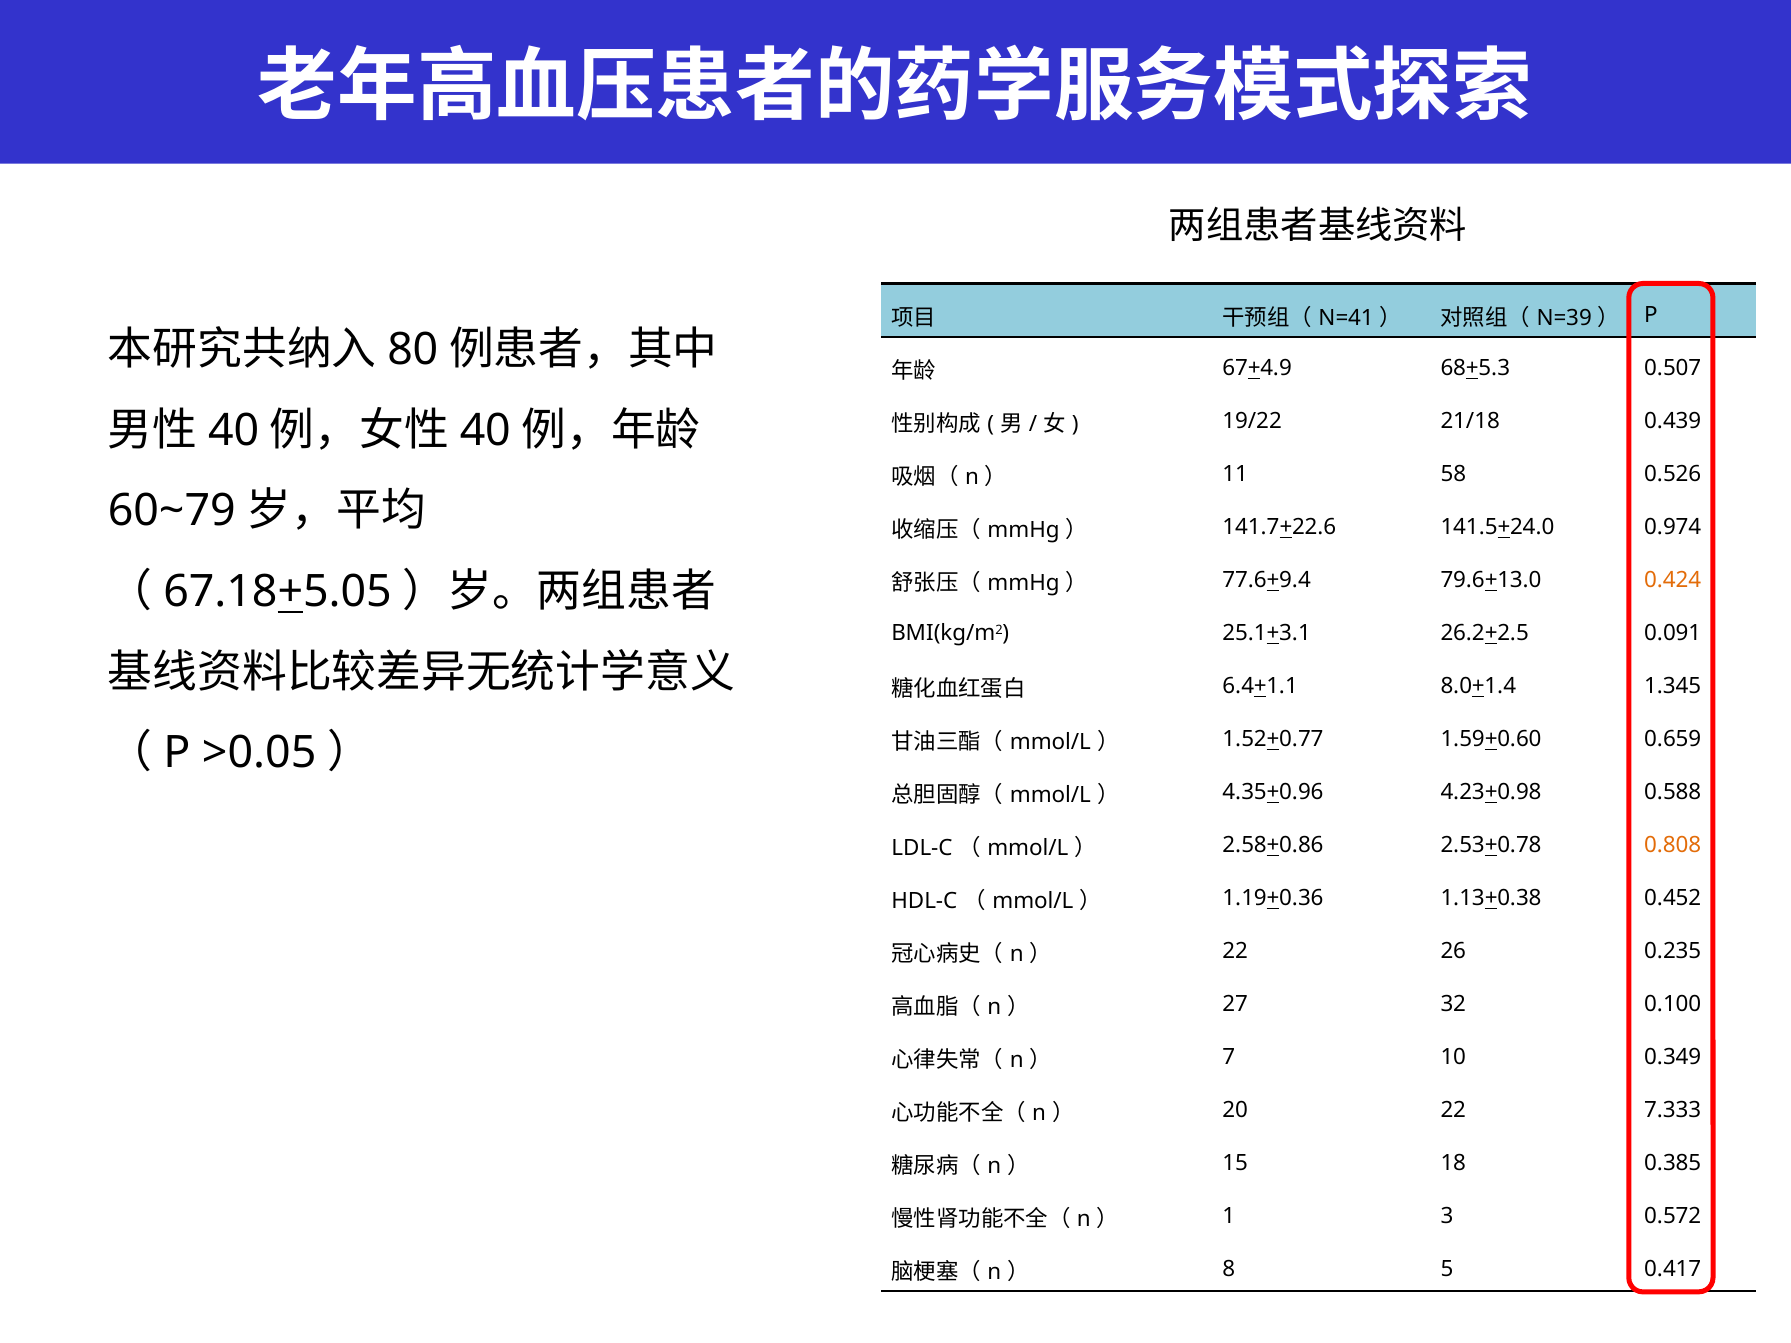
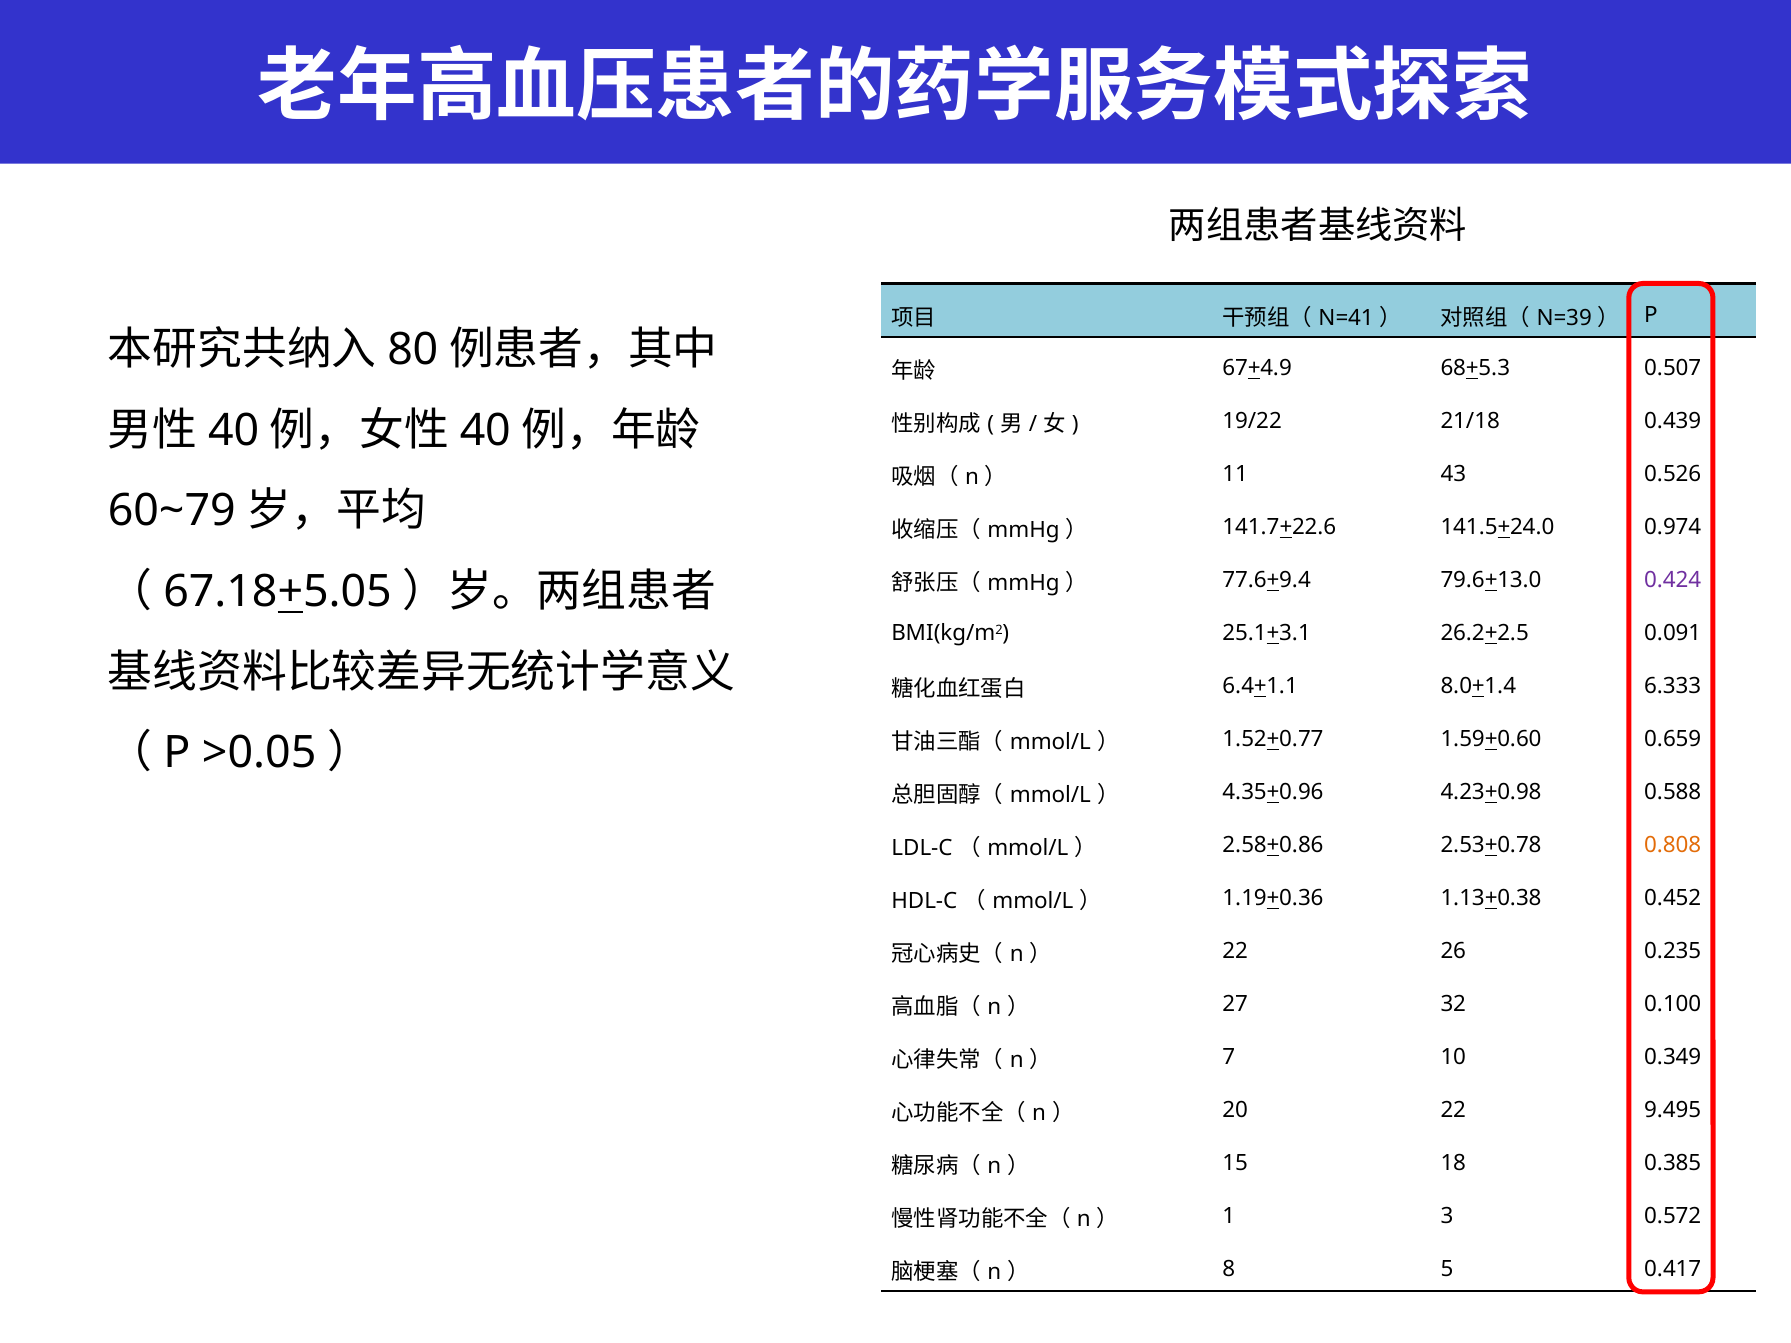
58: 58 -> 43
0.424 colour: orange -> purple
1.345: 1.345 -> 6.333
7.333: 7.333 -> 9.495
